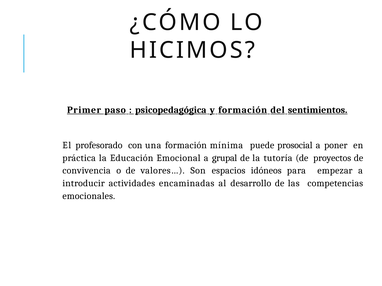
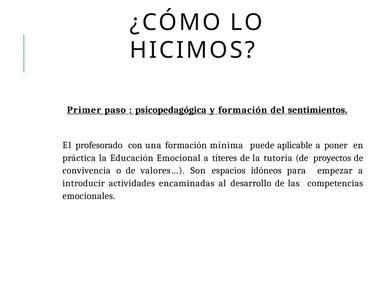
prosocial: prosocial -> aplicable
grupal: grupal -> títeres
